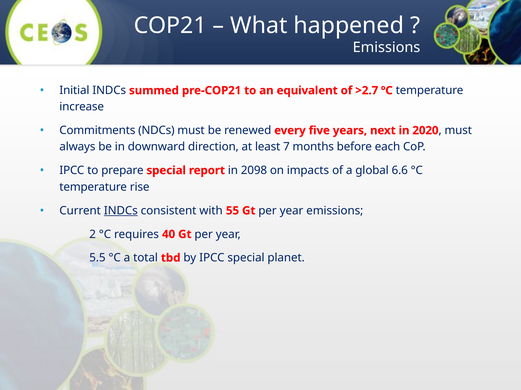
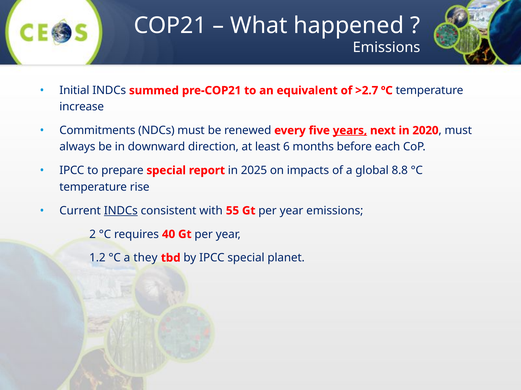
years underline: none -> present
7: 7 -> 6
2098: 2098 -> 2025
6.6: 6.6 -> 8.8
5.5: 5.5 -> 1.2
total: total -> they
